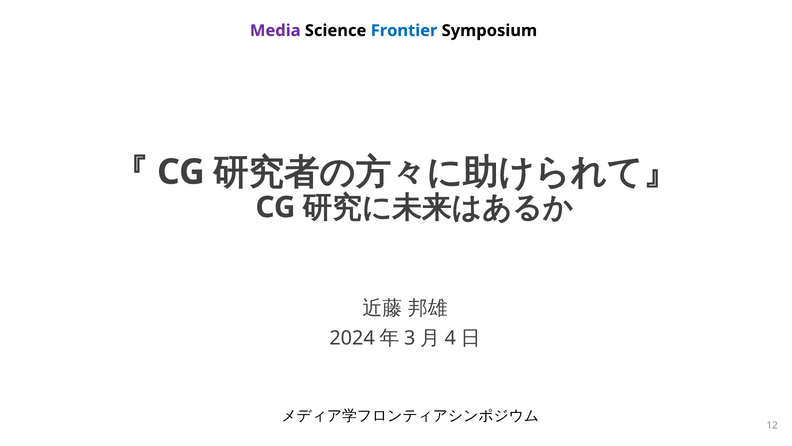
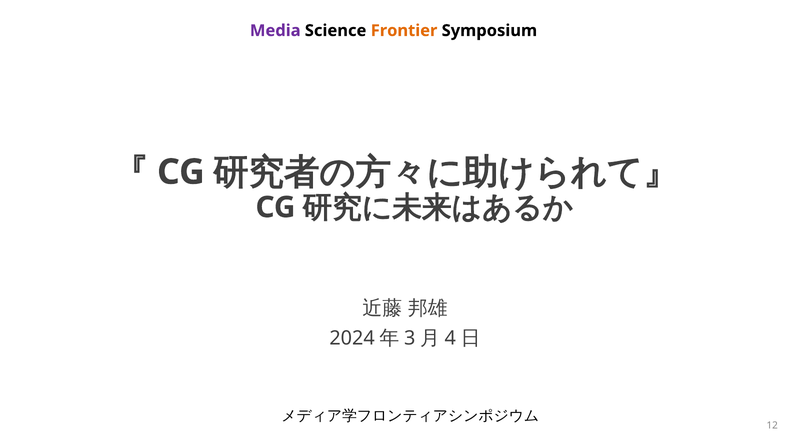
Frontier colour: blue -> orange
